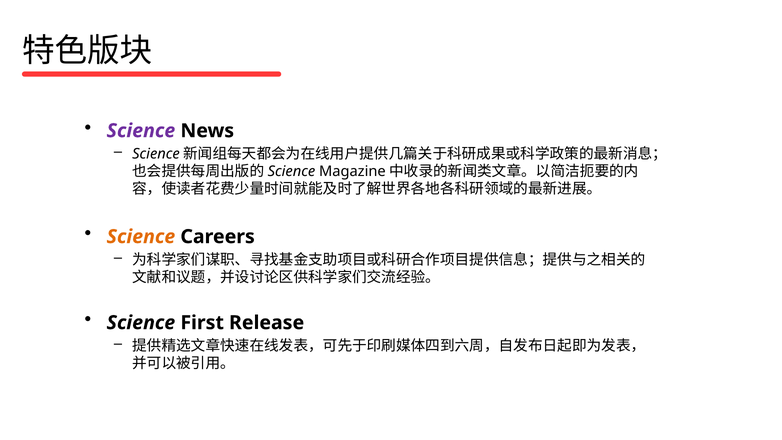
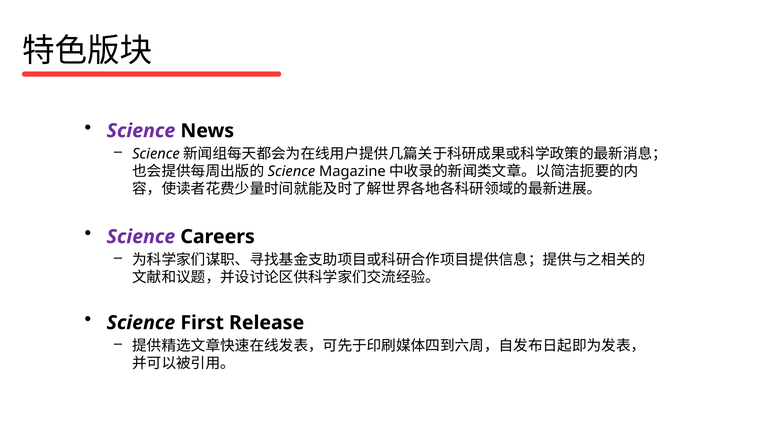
Science at (141, 237) colour: orange -> purple
